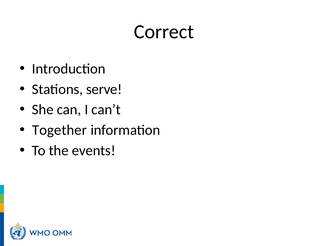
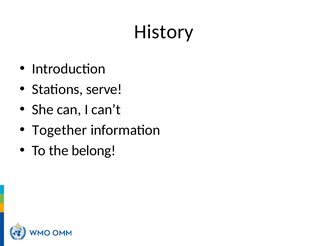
Correct: Correct -> History
events: events -> belong
